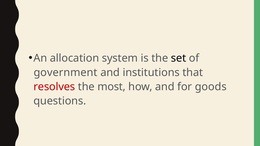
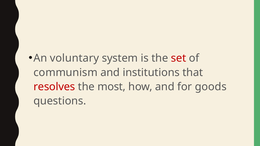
allocation: allocation -> voluntary
set colour: black -> red
government: government -> communism
